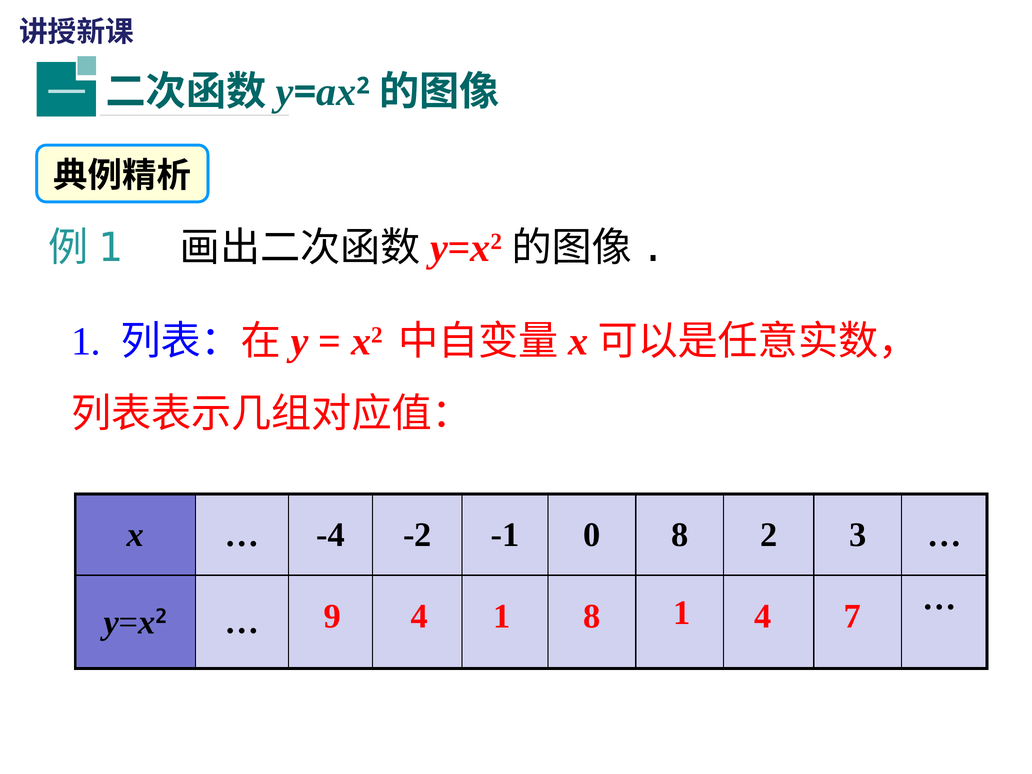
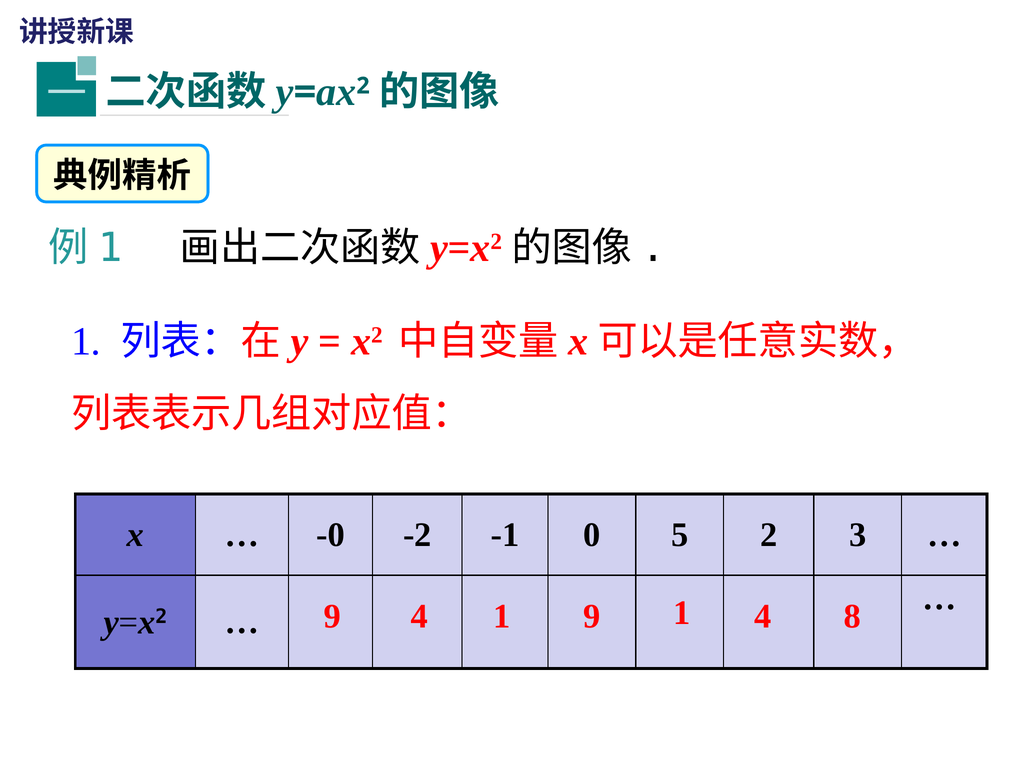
-4: -4 -> -0
0 8: 8 -> 5
1 8: 8 -> 9
7: 7 -> 8
